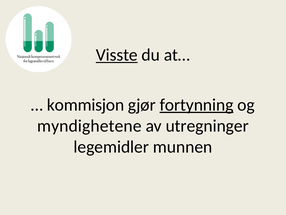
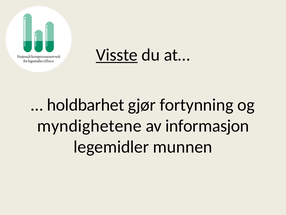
kommisjon: kommisjon -> holdbarhet
fortynning underline: present -> none
utregninger: utregninger -> informasjon
